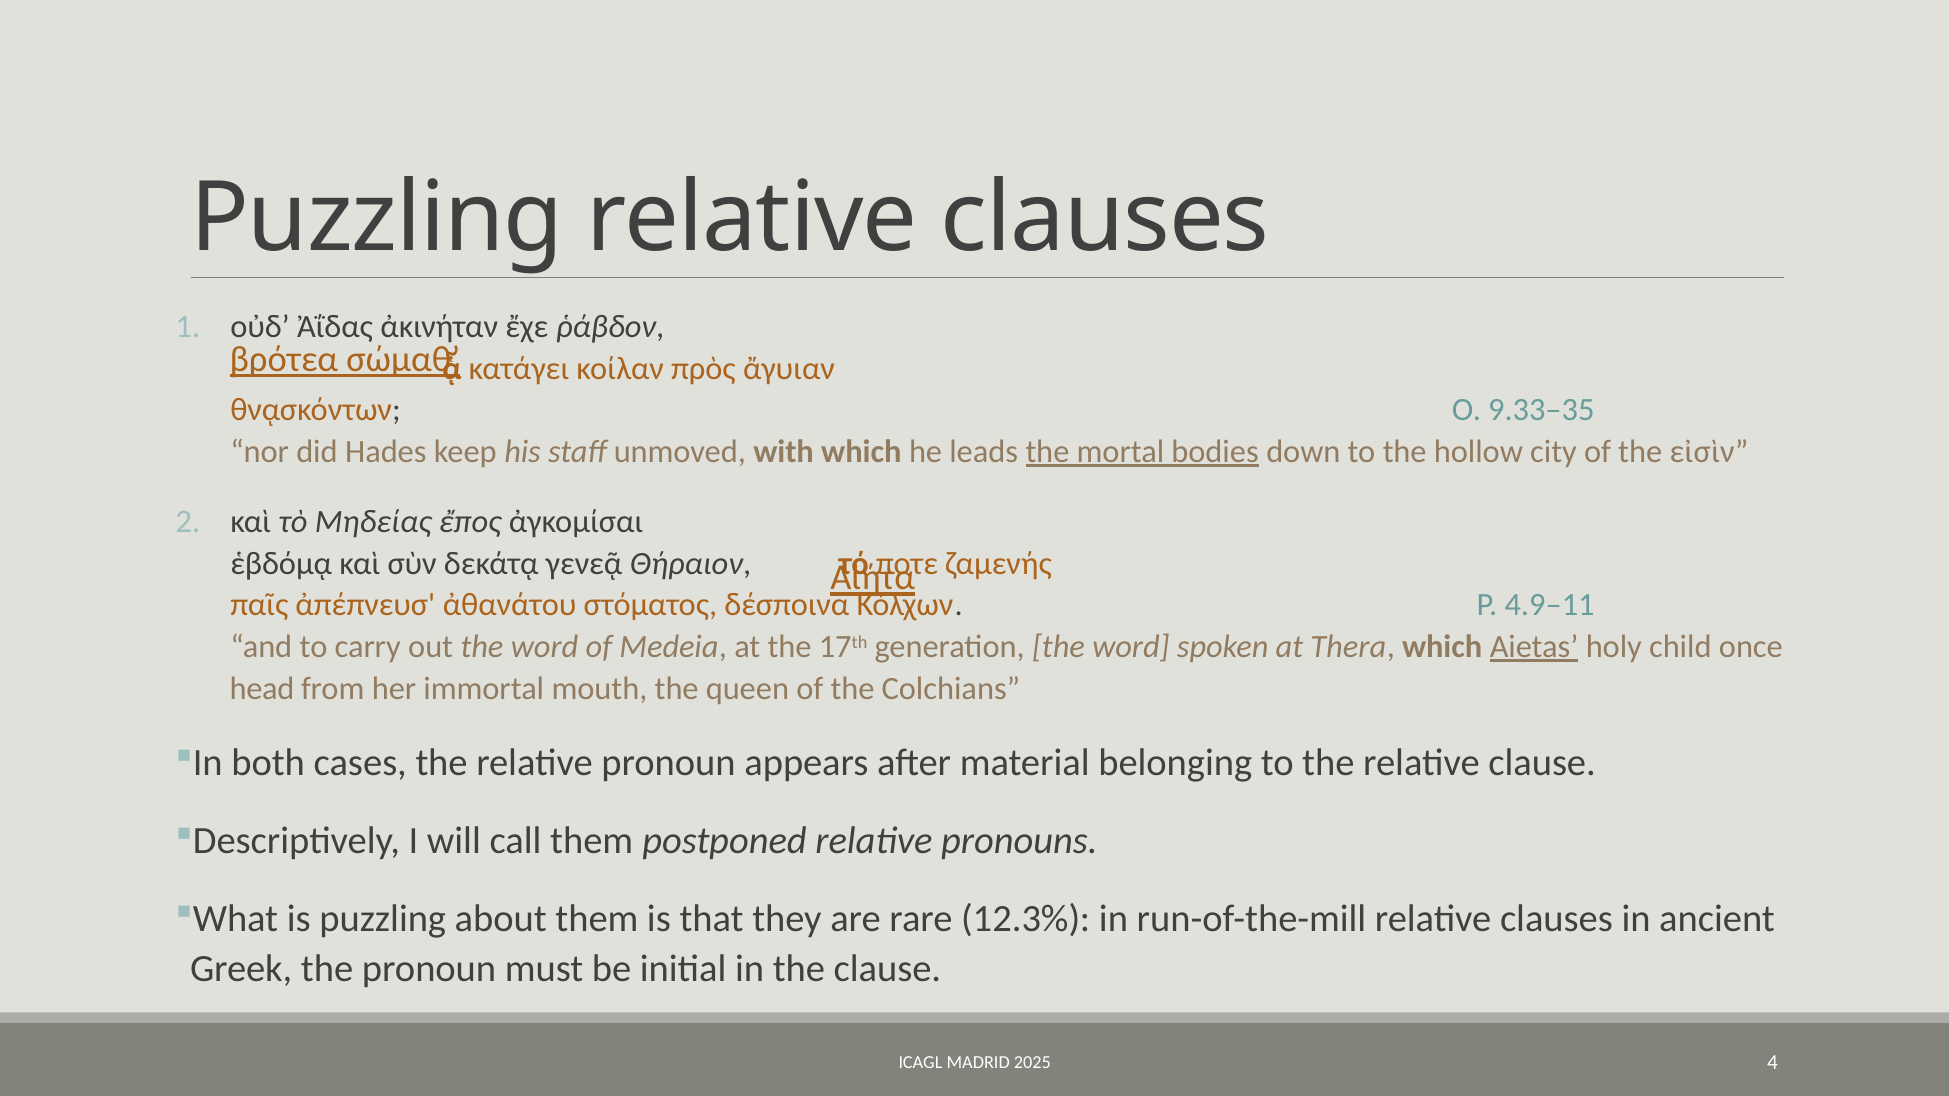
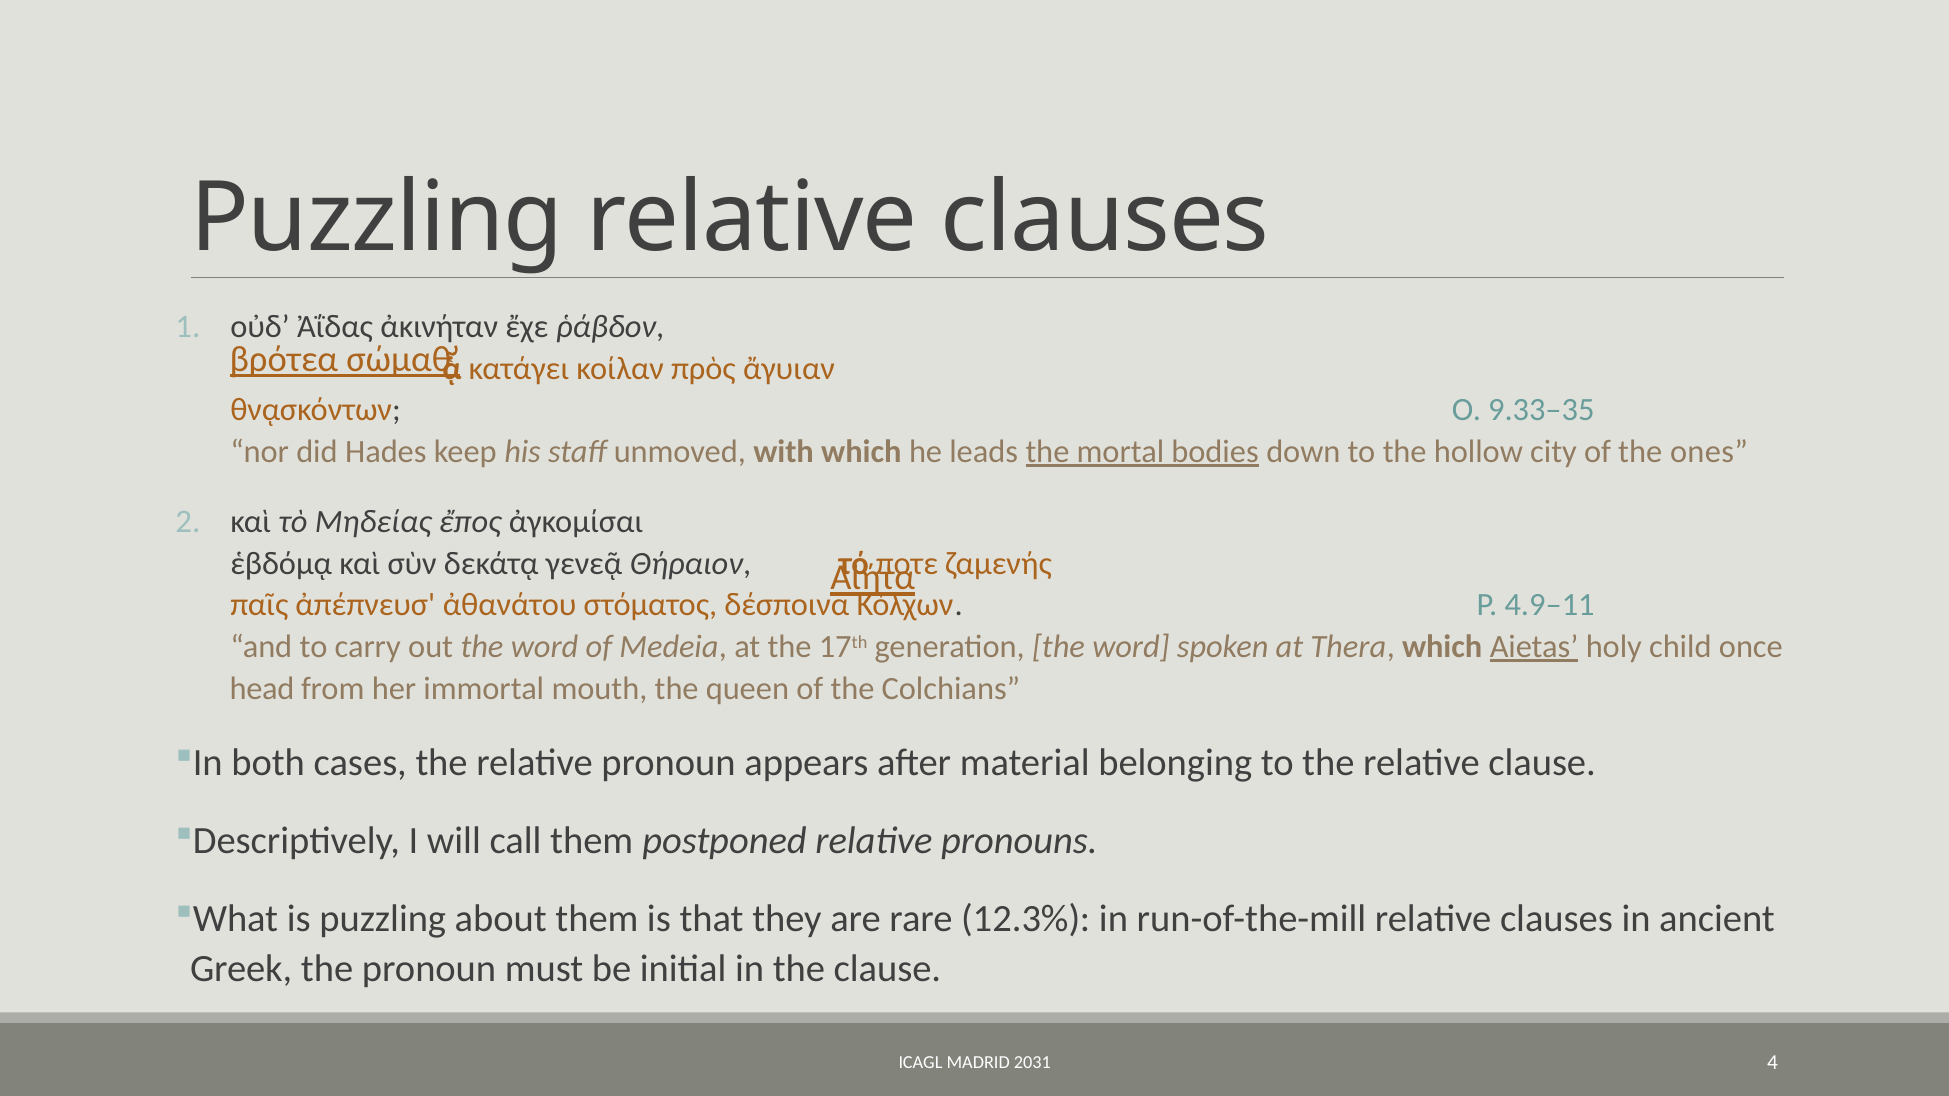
εἰσὶν: εἰσὶν -> ones
2025: 2025 -> 2031
